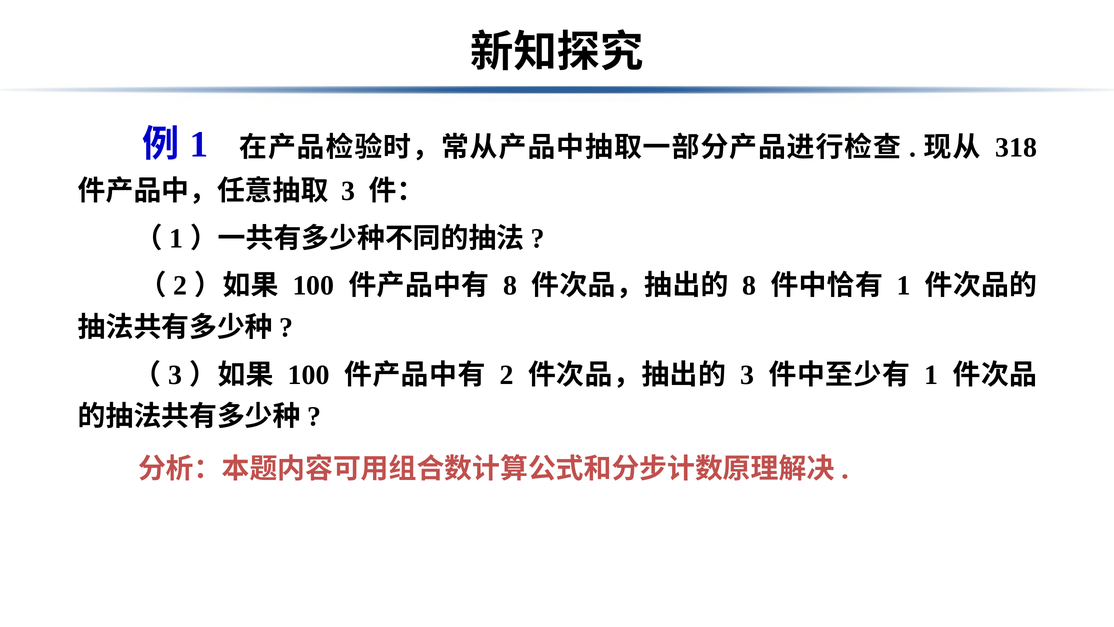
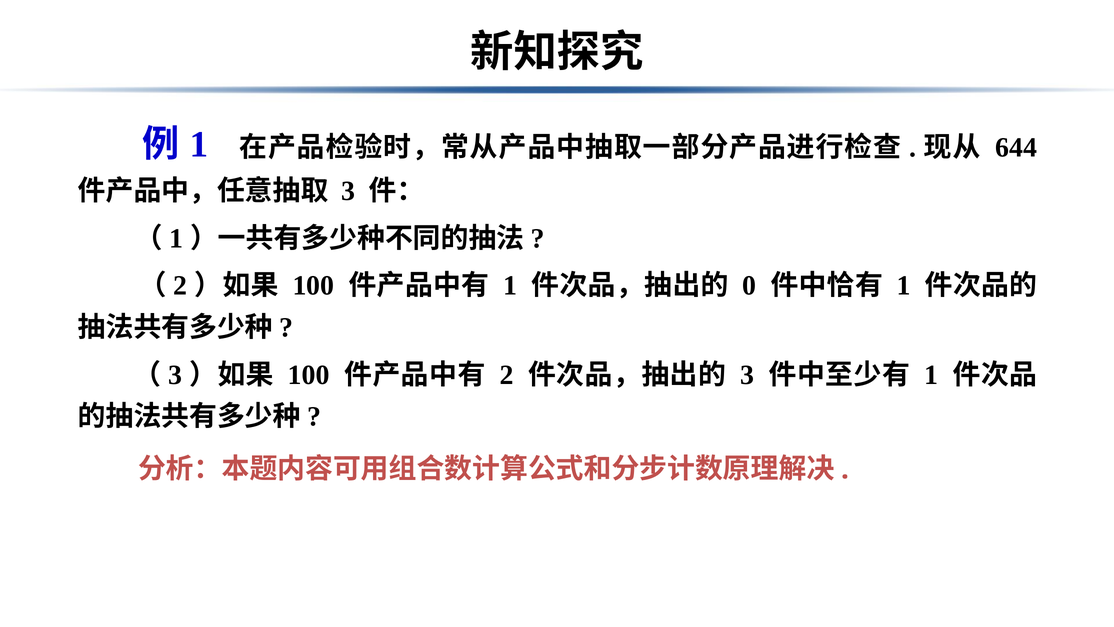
318: 318 -> 644
8 at (510, 286): 8 -> 1
8 at (749, 286): 8 -> 0
